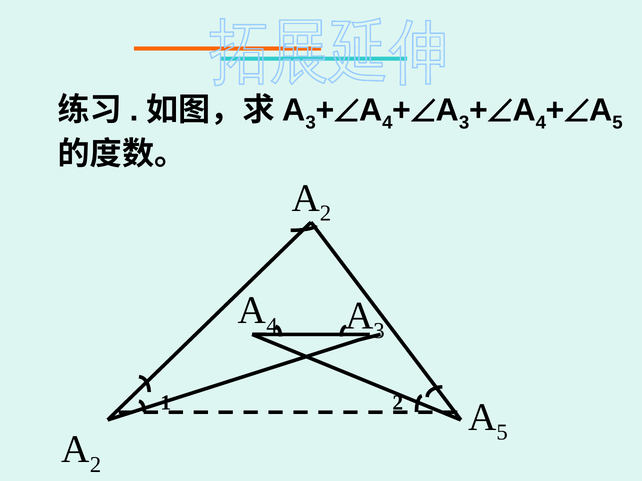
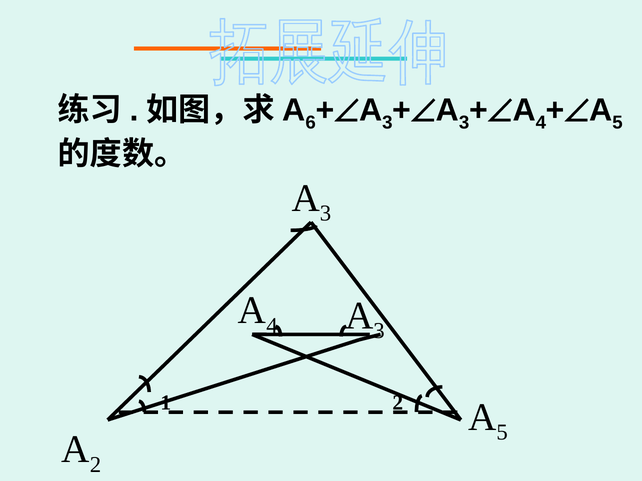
3 at (311, 123): 3 -> 6
4 at (387, 123): 4 -> 3
2 at (326, 214): 2 -> 3
